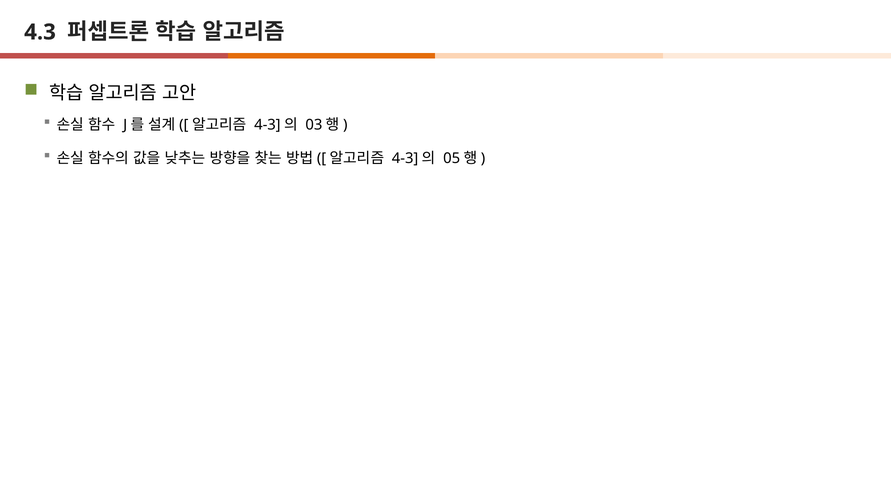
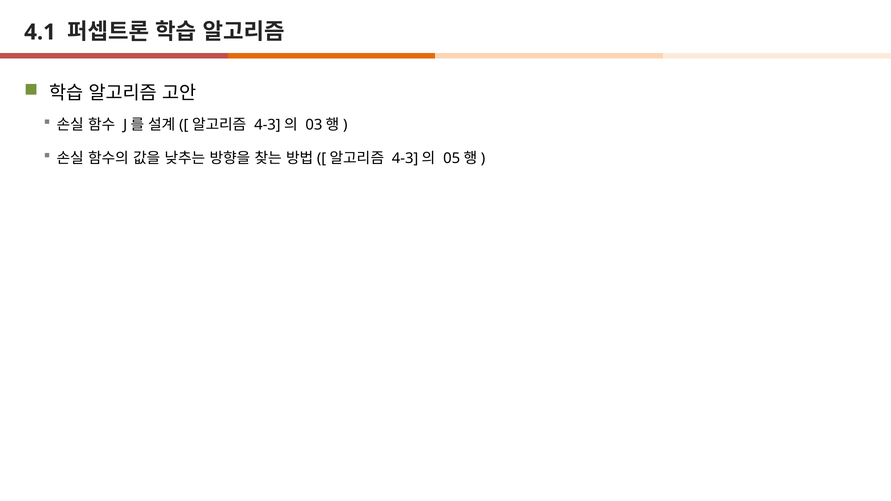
4.3: 4.3 -> 4.1
